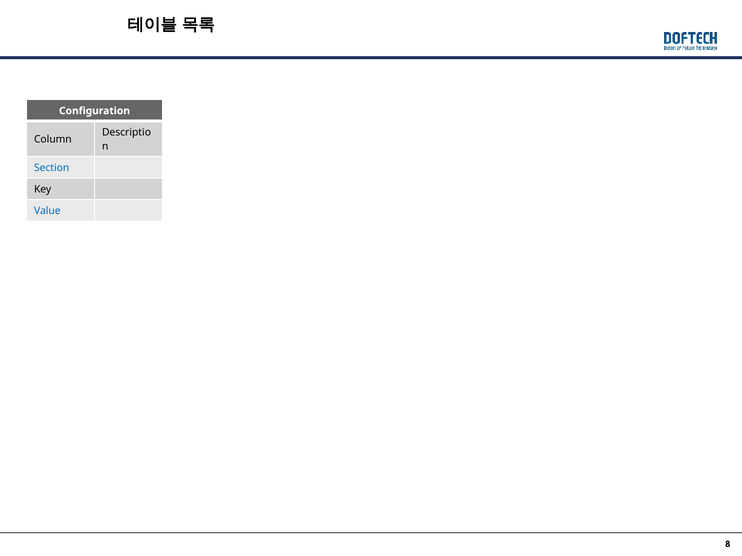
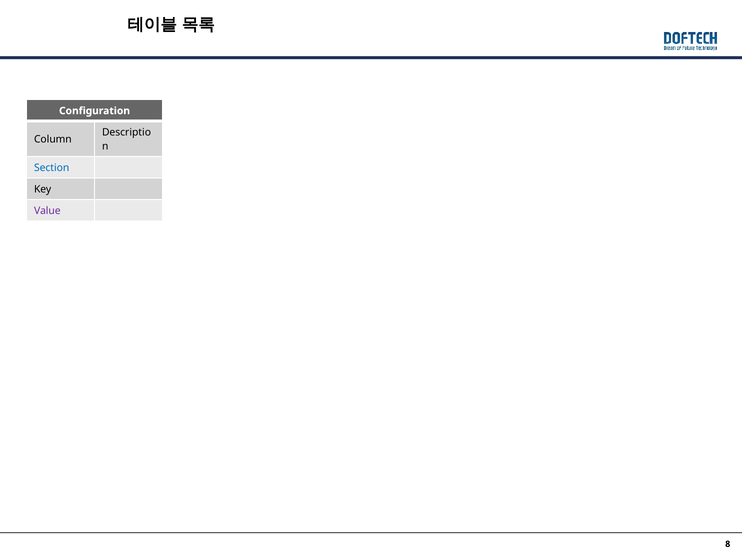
Value colour: blue -> purple
